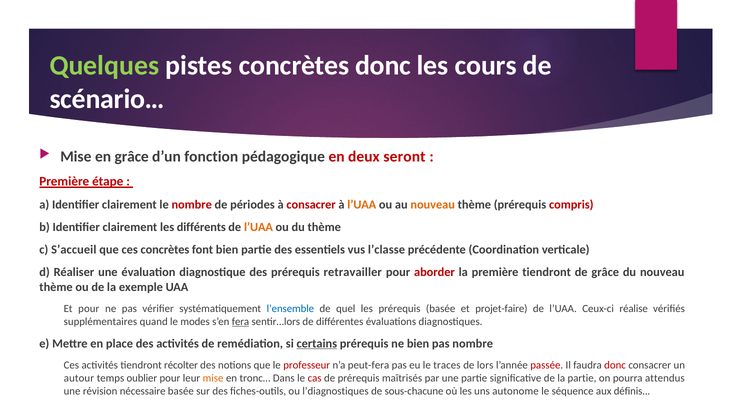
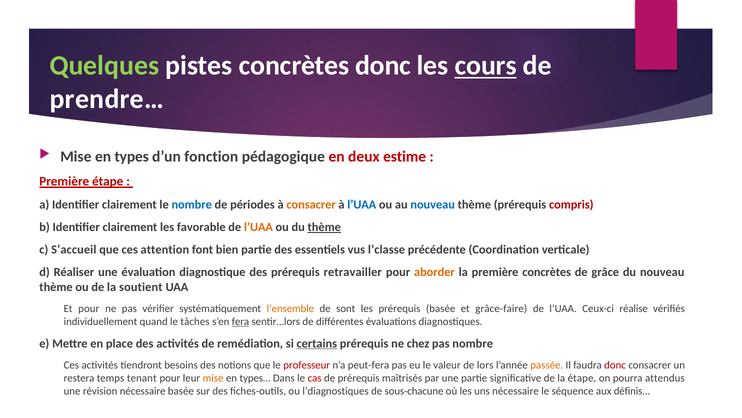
cours underline: none -> present
scénario…: scénario… -> prendre…
grâce at (132, 156): grâce -> types
seront: seront -> estime
nombre at (192, 204) colour: red -> blue
consacrer at (311, 204) colour: red -> orange
l’UAA at (362, 204) colour: orange -> blue
nouveau at (433, 204) colour: orange -> blue
différents: différents -> favorable
thème at (324, 227) underline: none -> present
ces concrètes: concrètes -> attention
aborder colour: red -> orange
première tiendront: tiendront -> concrètes
exemple: exemple -> soutient
l’ensemble colour: blue -> orange
quel: quel -> sont
projet-faire: projet-faire -> grâce-faire
supplémentaires: supplémentaires -> individuellement
modes: modes -> tâches
ne bien: bien -> chez
récolter: récolter -> besoins
traces: traces -> valeur
passée colour: red -> orange
autour: autour -> restera
oublier: oublier -> tenant
tronc…: tronc… -> types…
la partie: partie -> étape
uns autonome: autonome -> nécessaire
